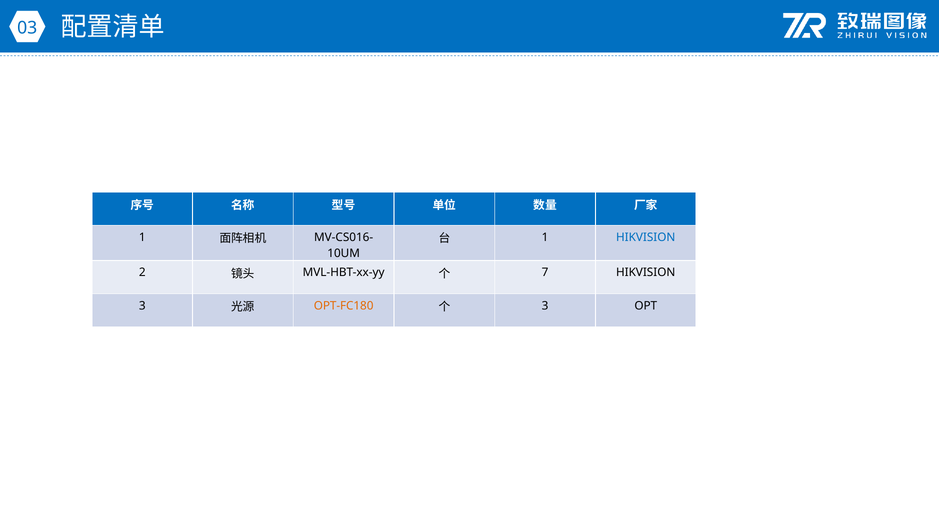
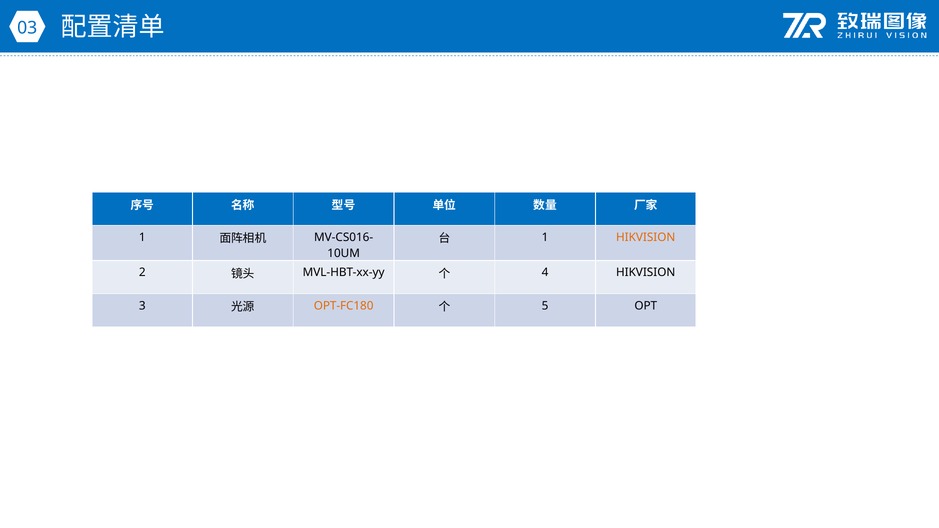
HIKVISION at (646, 237) colour: blue -> orange
7: 7 -> 4
3 at (545, 306): 3 -> 5
